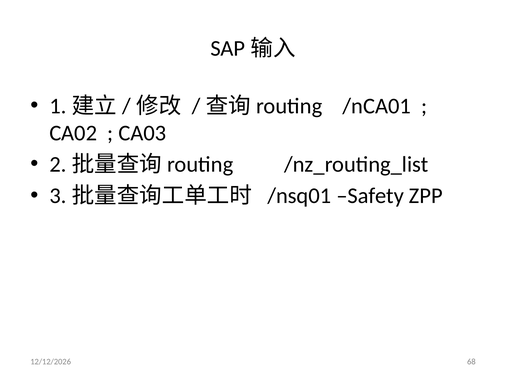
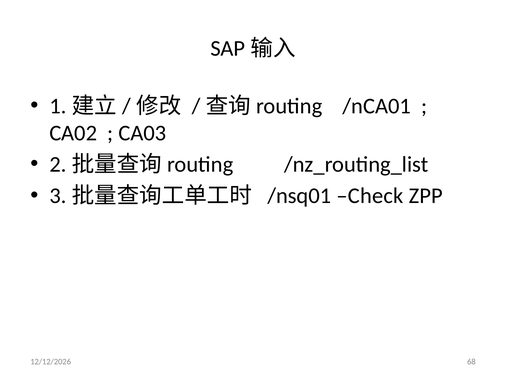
Safety: Safety -> Check
